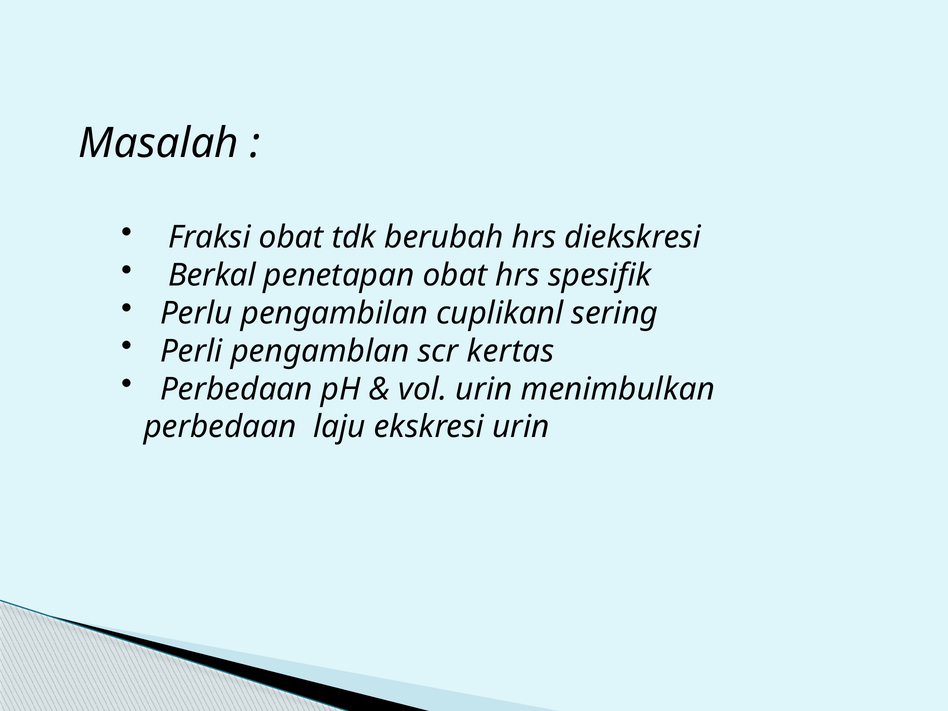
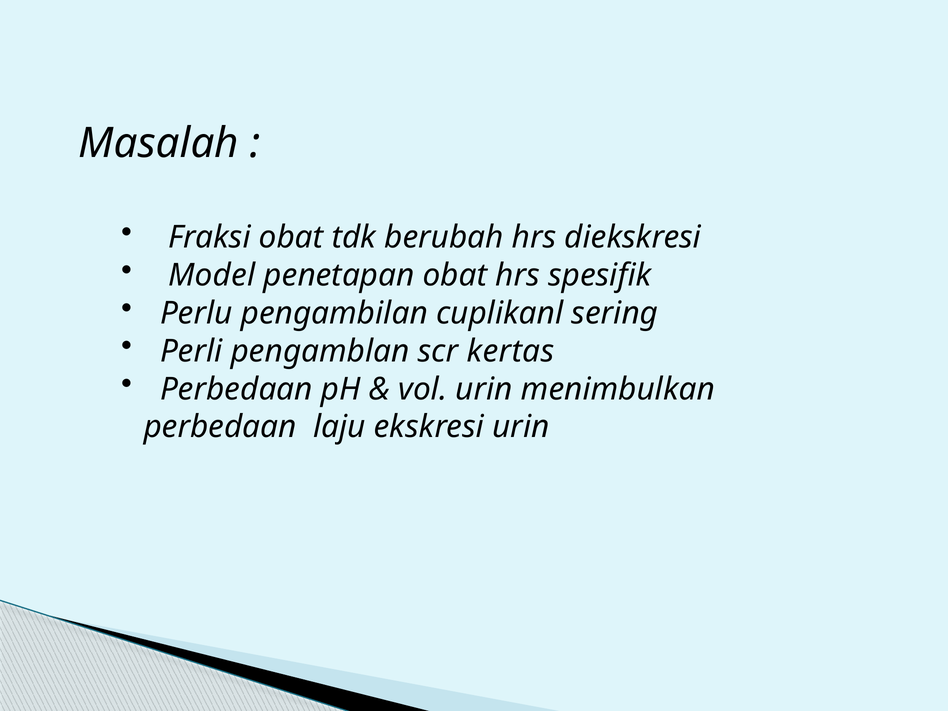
Berkal: Berkal -> Model
